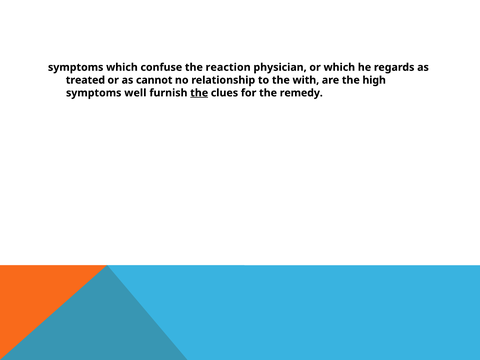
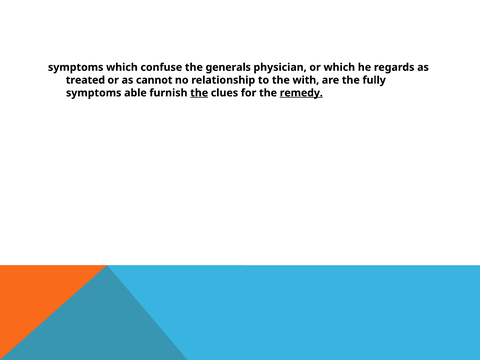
reaction: reaction -> generals
high: high -> fully
well: well -> able
remedy underline: none -> present
